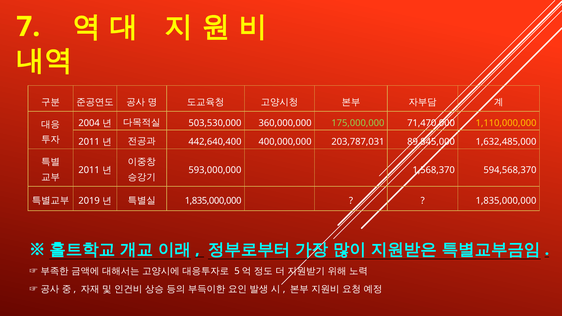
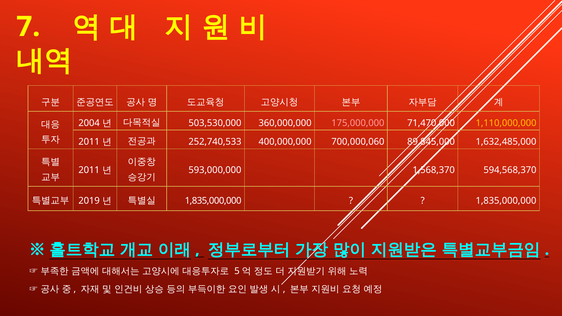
175,000,000 colour: light green -> pink
442,640,400: 442,640,400 -> 252,740,533
203,787,031: 203,787,031 -> 700,000,060
